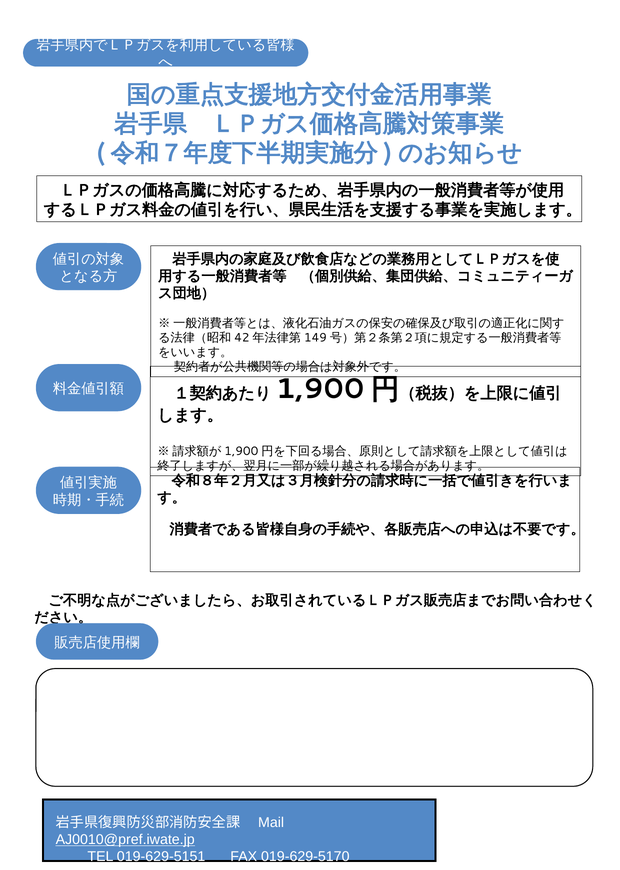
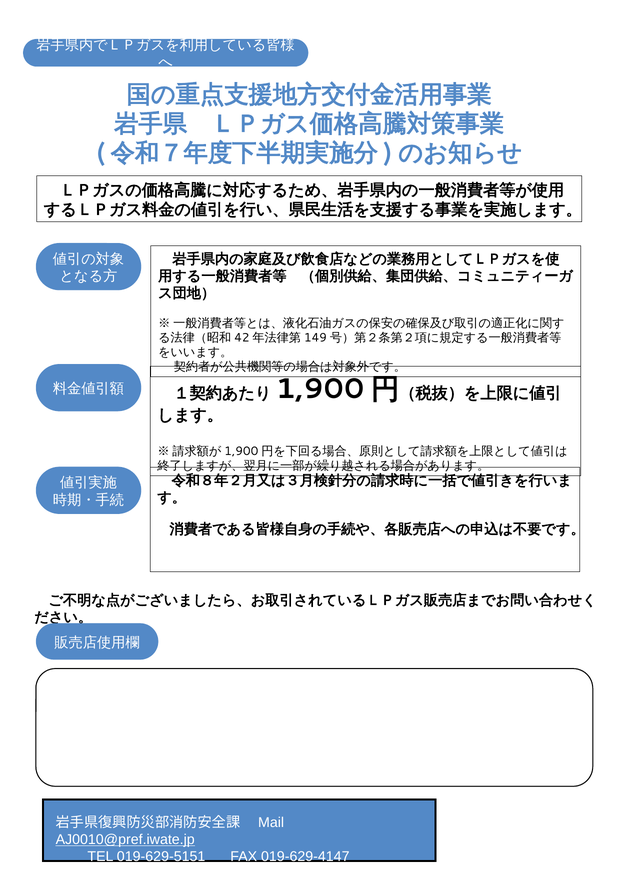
019-629-5170: 019-629-5170 -> 019-629-4147
